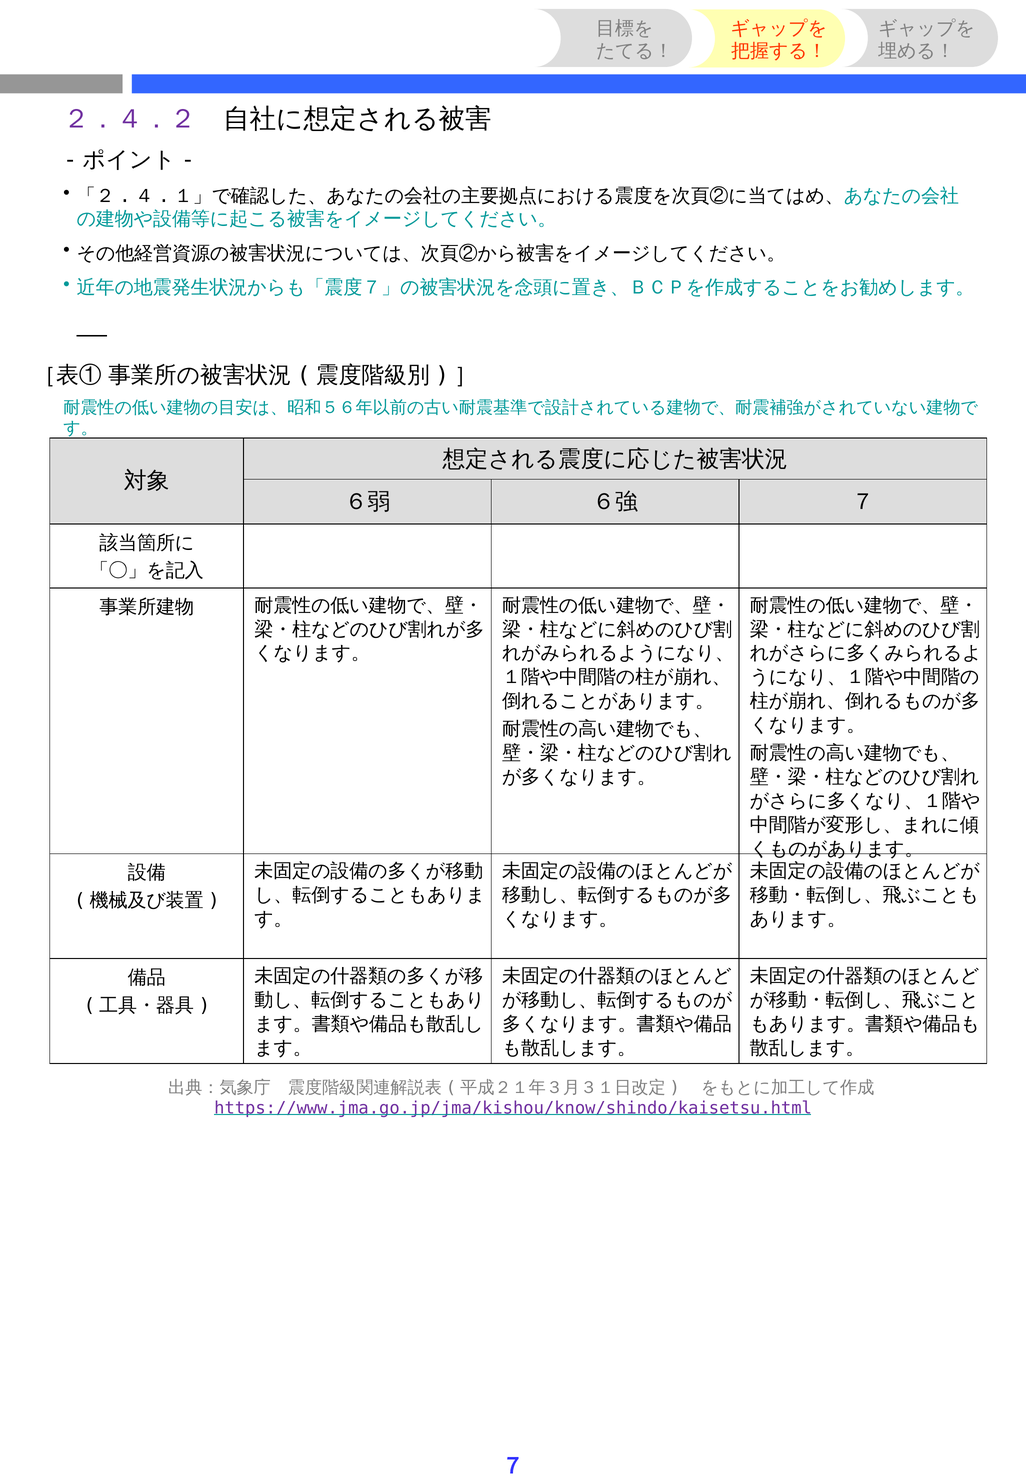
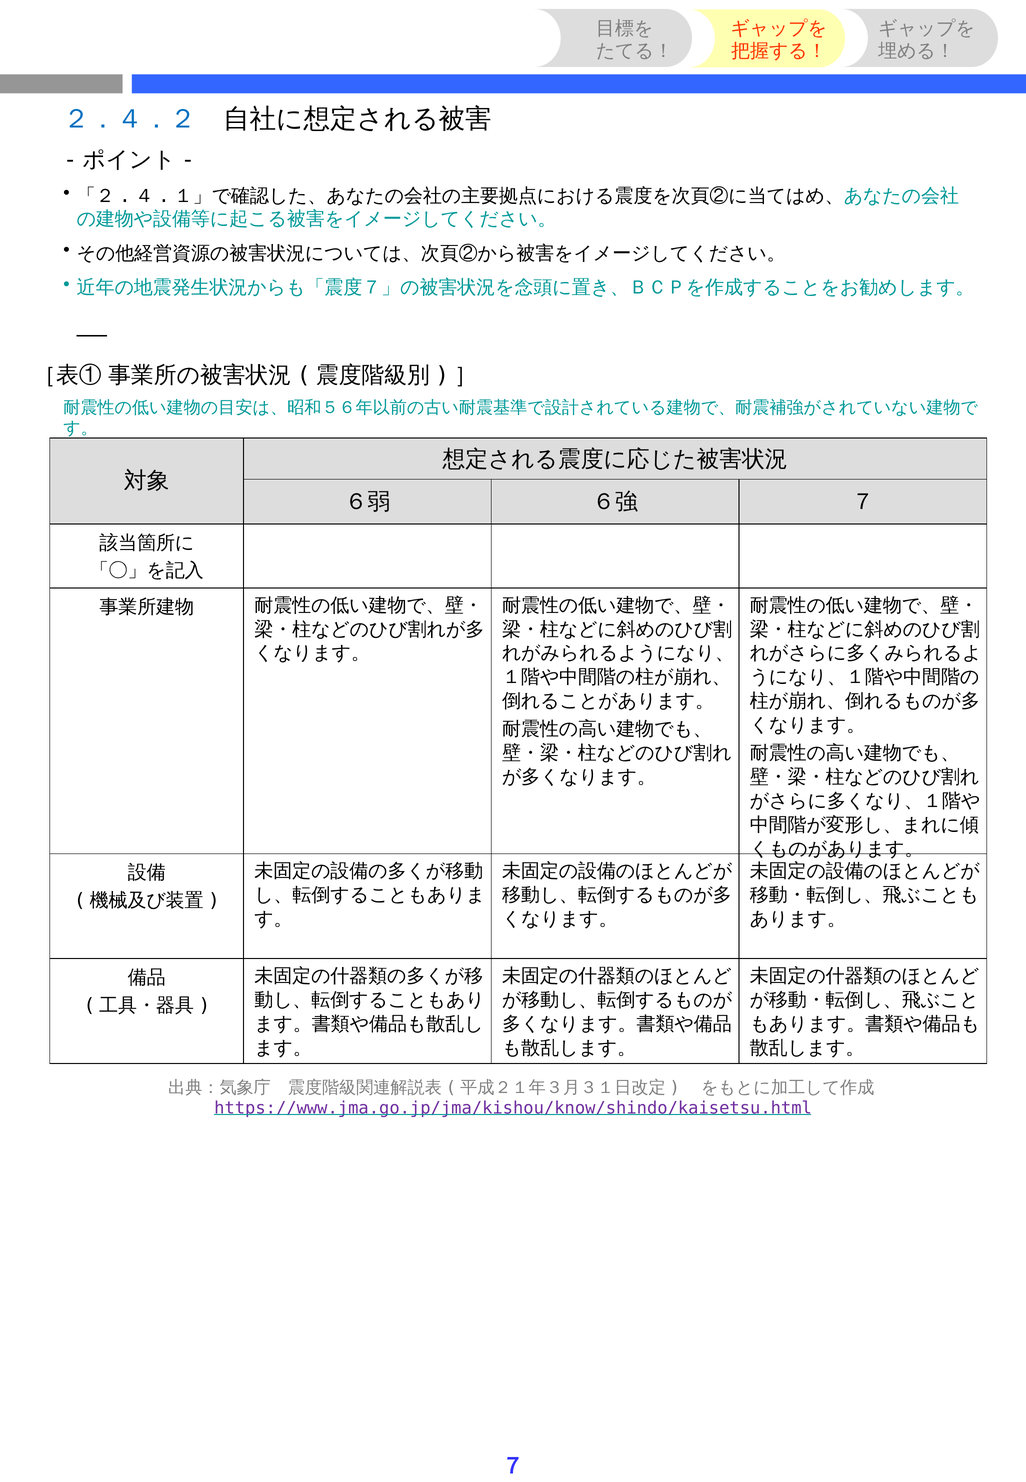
２．４．２ colour: purple -> blue
